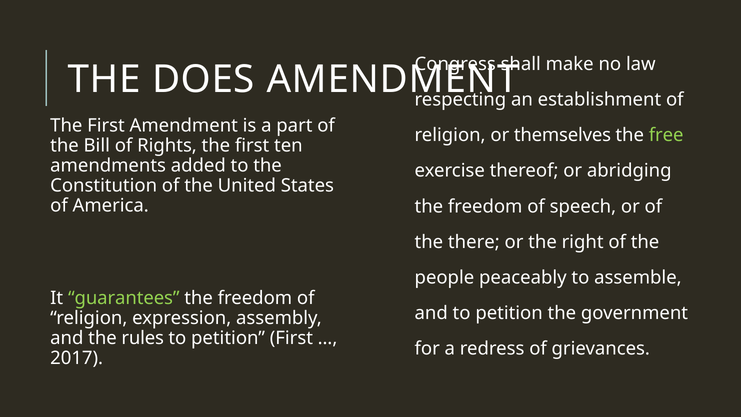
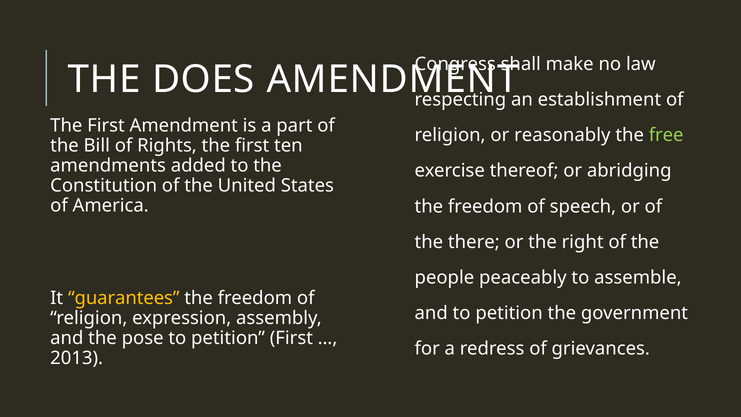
themselves: themselves -> reasonably
guarantees colour: light green -> yellow
rules: rules -> pose
2017: 2017 -> 2013
